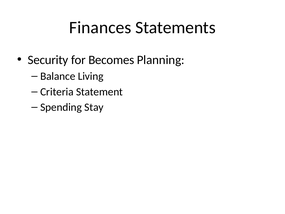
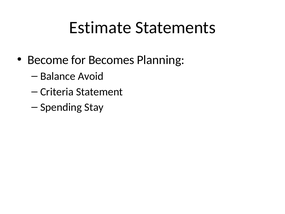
Finances: Finances -> Estimate
Security: Security -> Become
Living: Living -> Avoid
